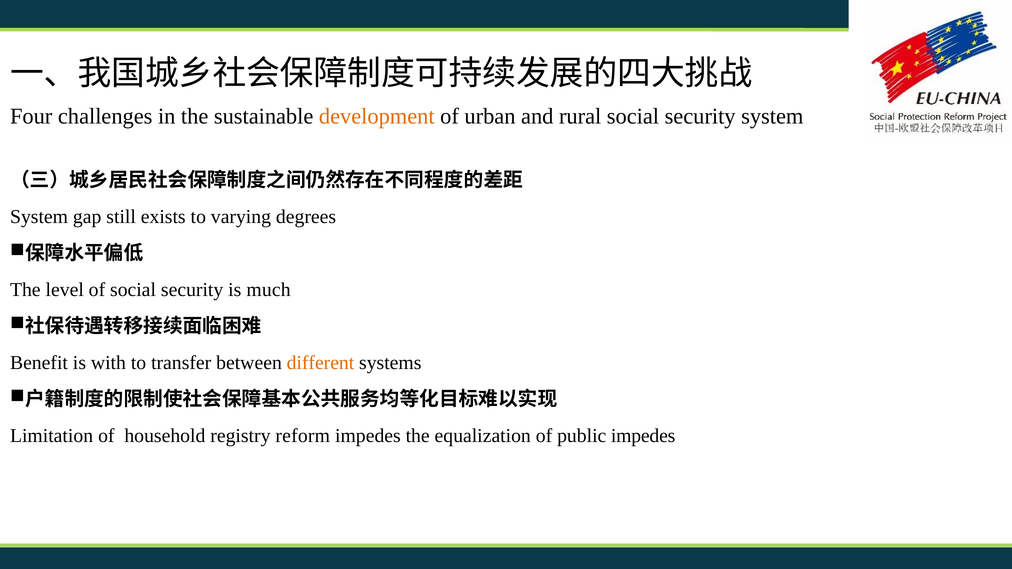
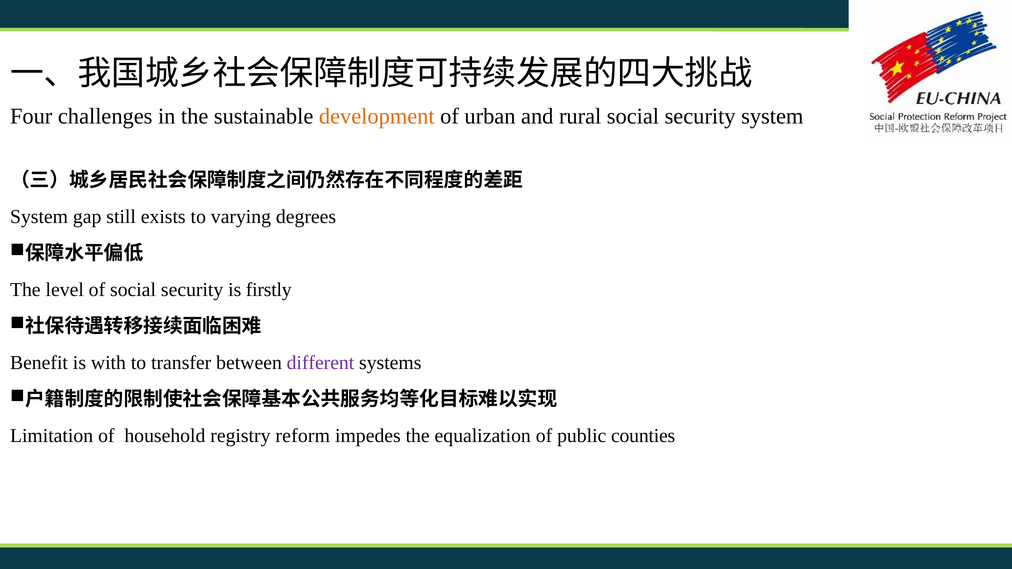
much: much -> firstly
different colour: orange -> purple
public impedes: impedes -> counties
